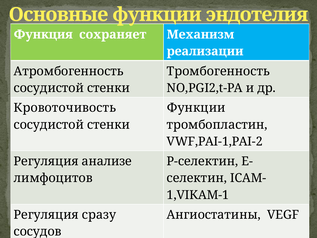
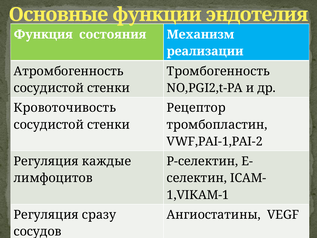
сохраняет: сохраняет -> состояния
Функции at (196, 108): Функции -> Рецептор
анализе: анализе -> каждые
